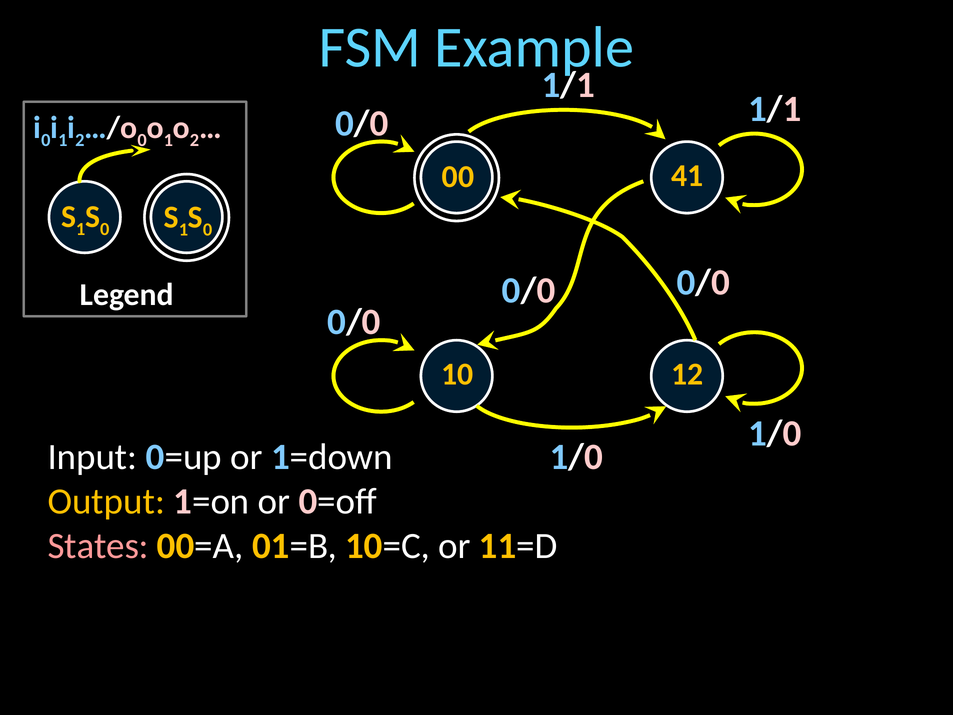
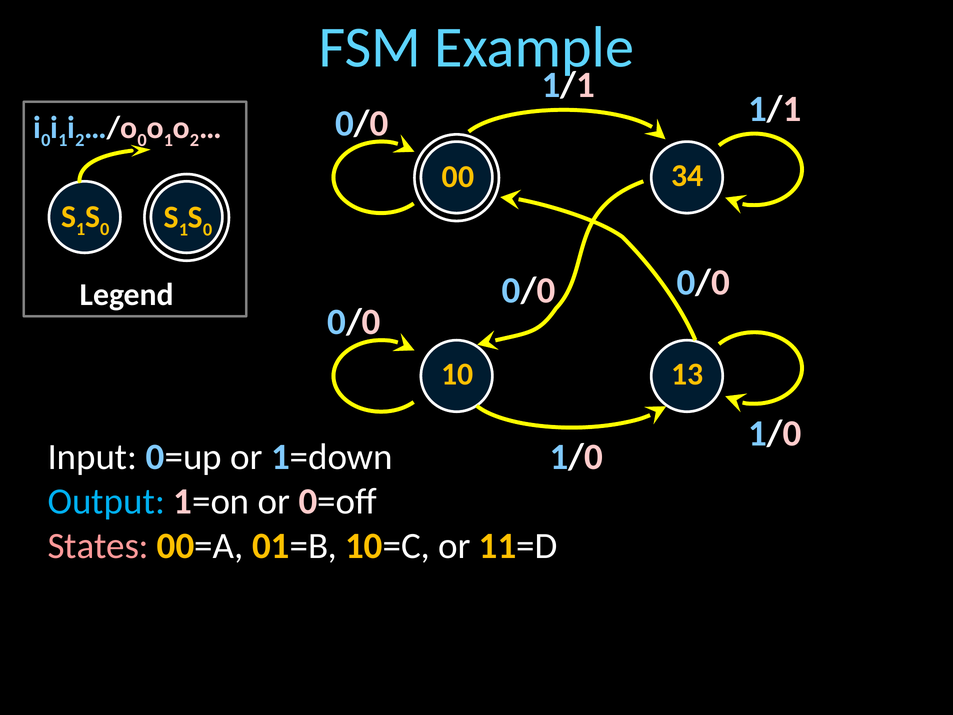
41: 41 -> 34
12: 12 -> 13
Output colour: yellow -> light blue
